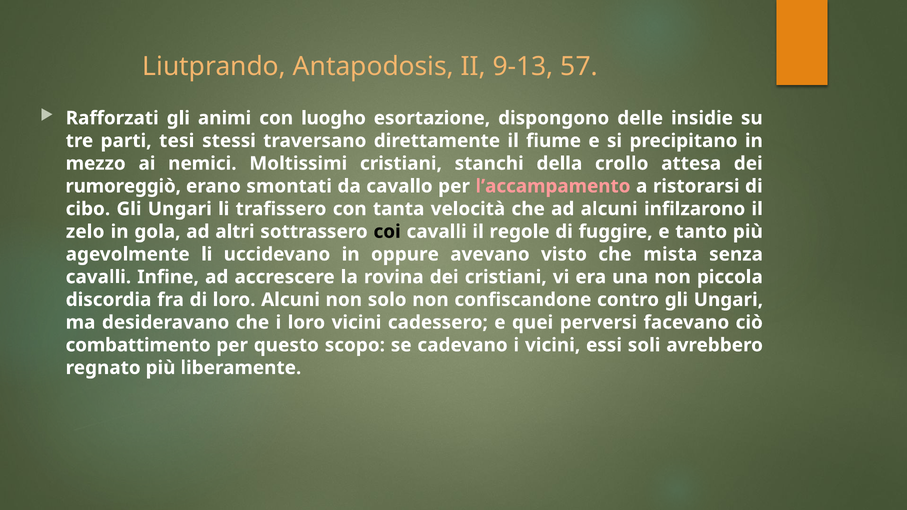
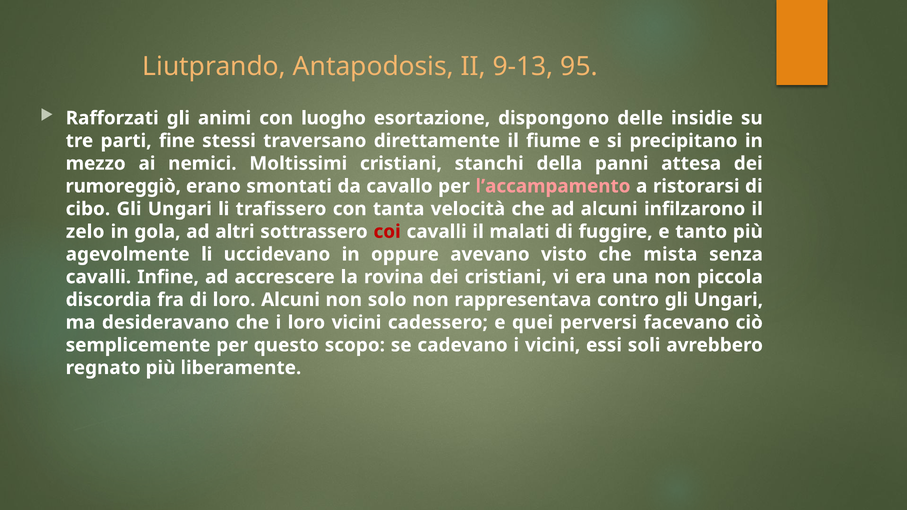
57: 57 -> 95
tesi: tesi -> fine
crollo: crollo -> panni
coi colour: black -> red
regole: regole -> malati
confiscandone: confiscandone -> rappresentava
combattimento: combattimento -> semplicemente
